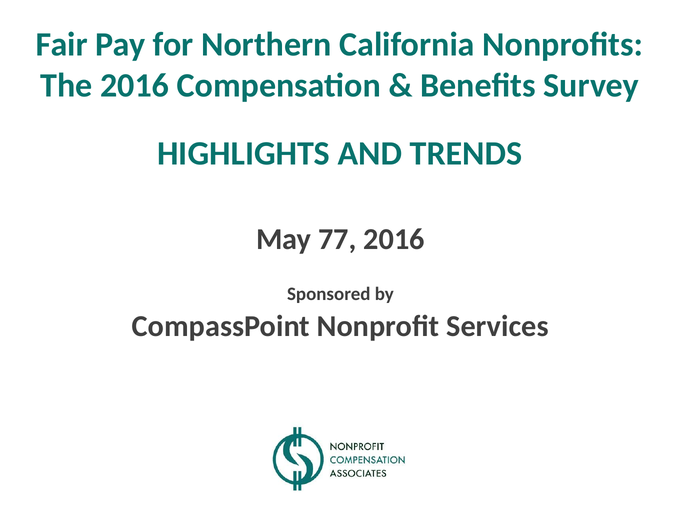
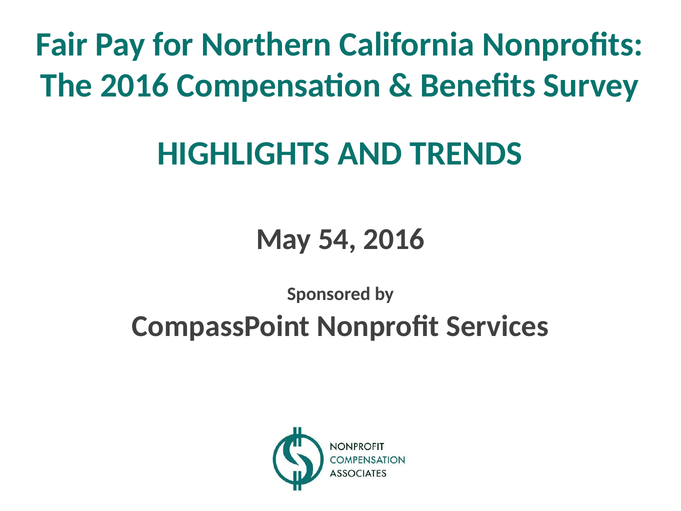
77: 77 -> 54
